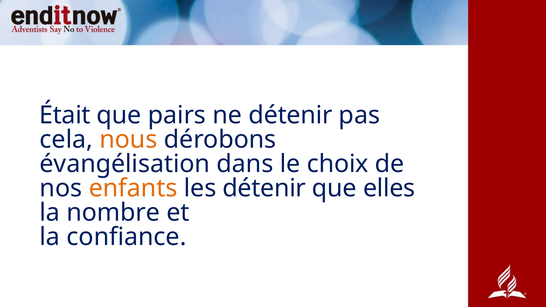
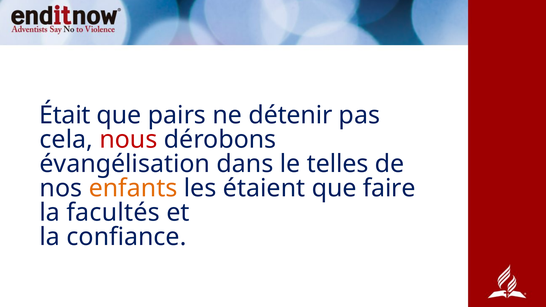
nous colour: orange -> red
choix: choix -> telles
les détenir: détenir -> étaient
elles: elles -> faire
nombre: nombre -> facultés
